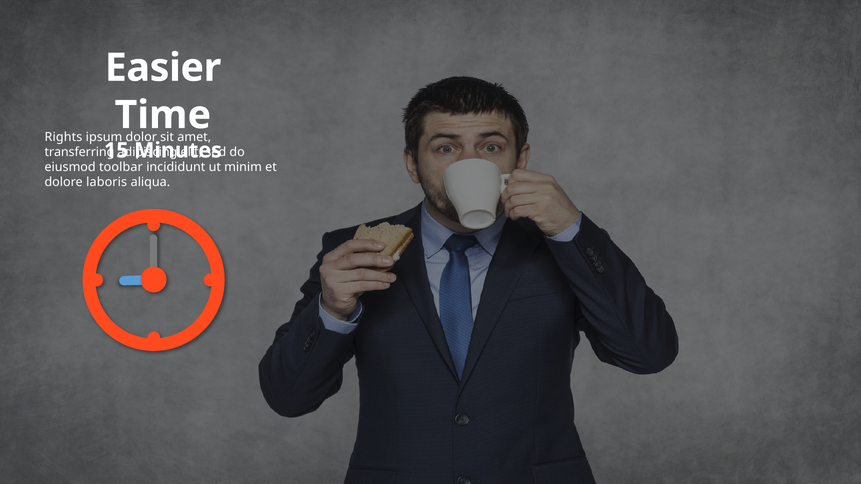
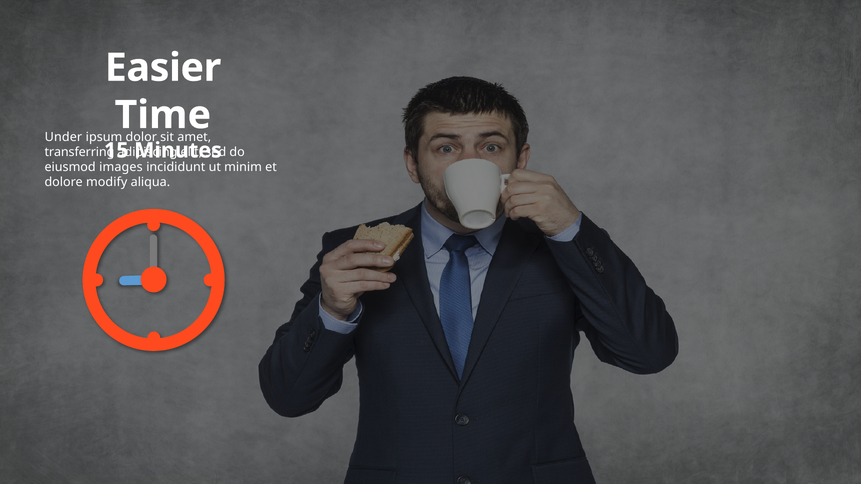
Rights: Rights -> Under
toolbar: toolbar -> images
laboris: laboris -> modify
